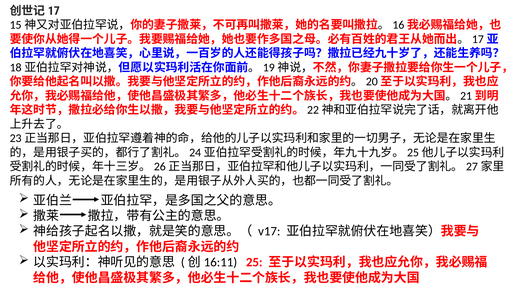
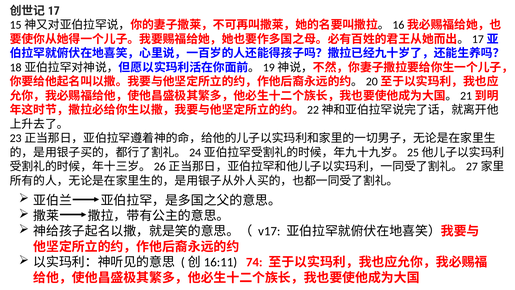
25: 25 -> 74
